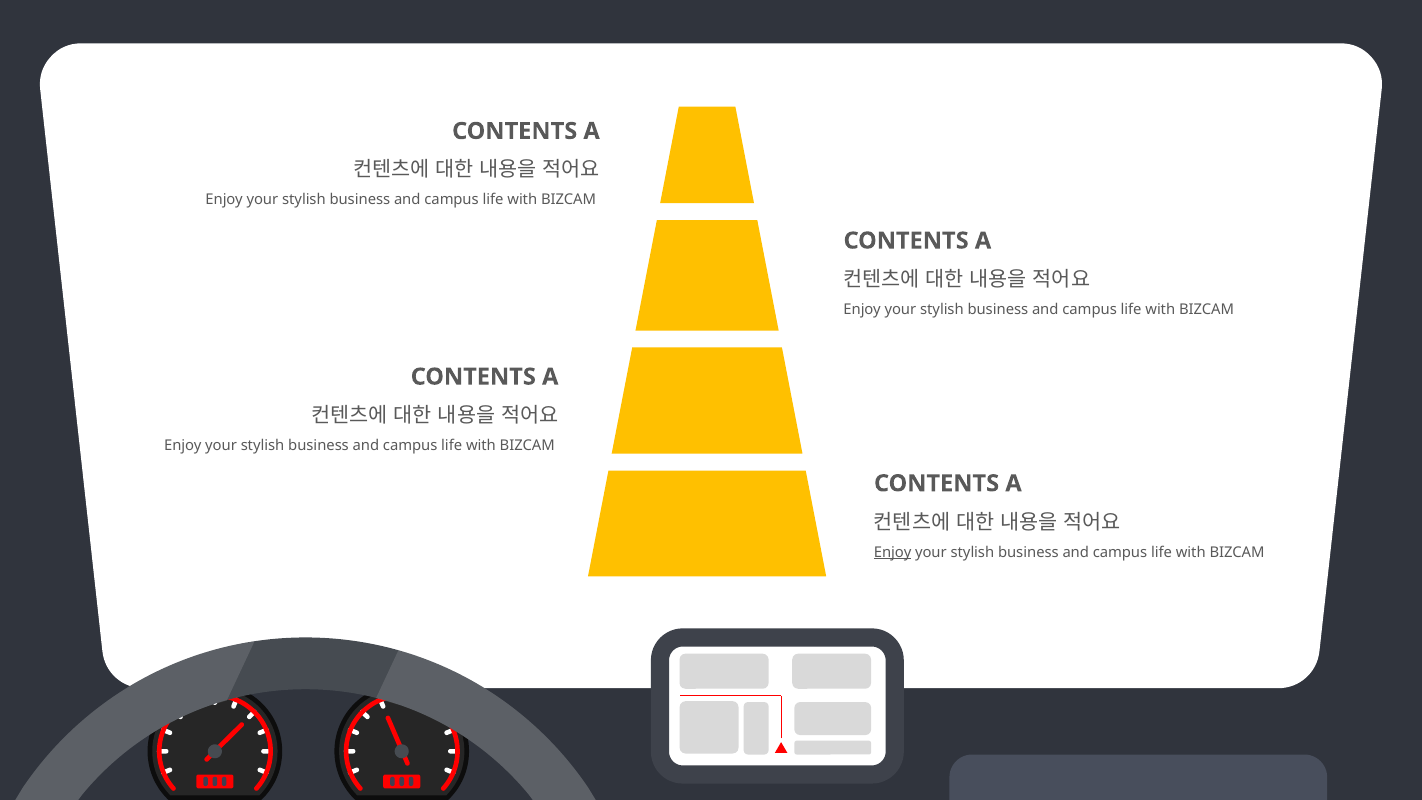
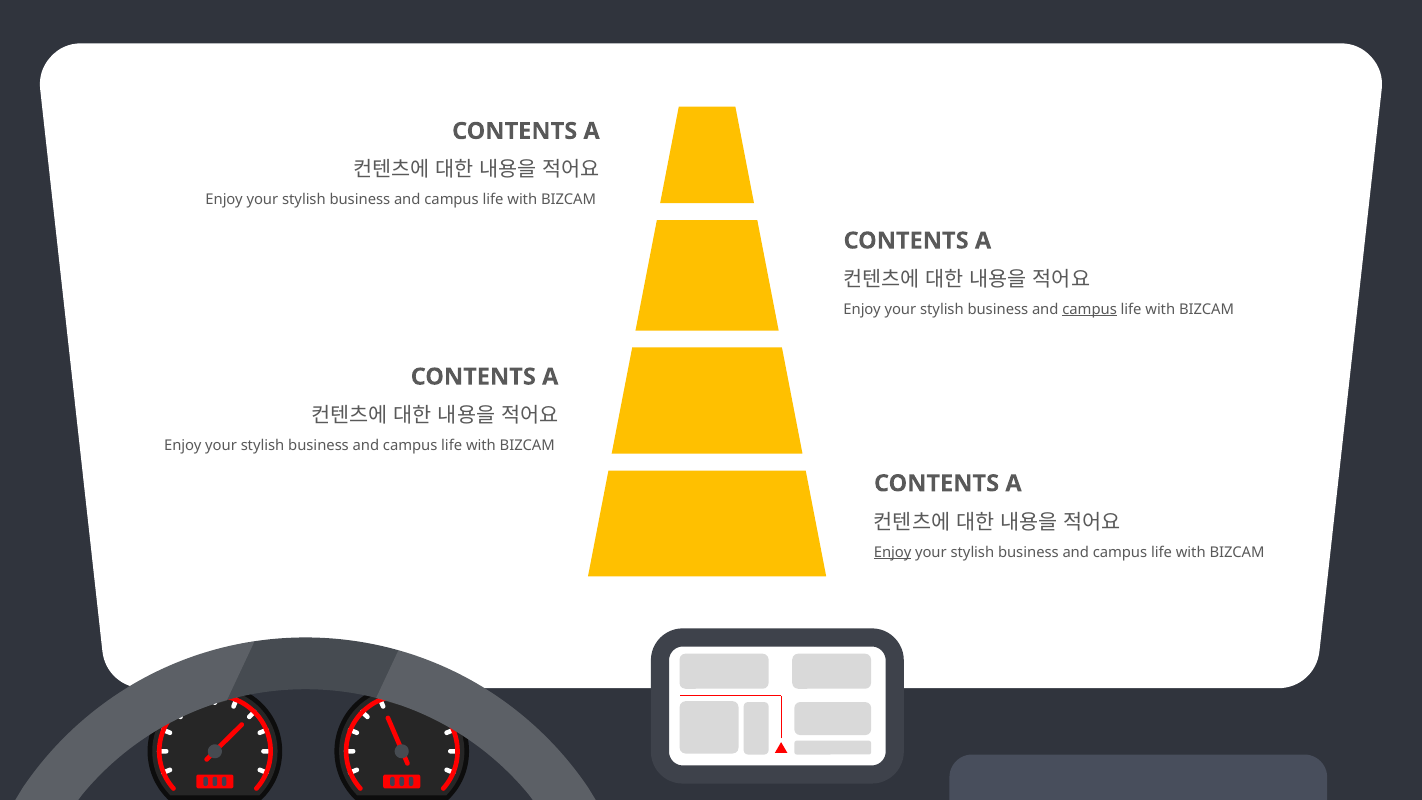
campus at (1090, 309) underline: none -> present
